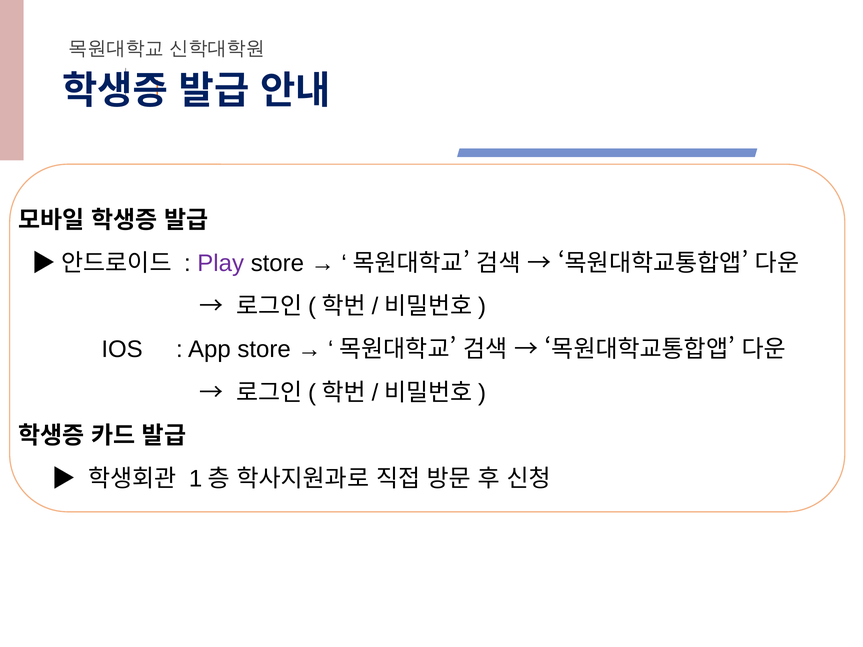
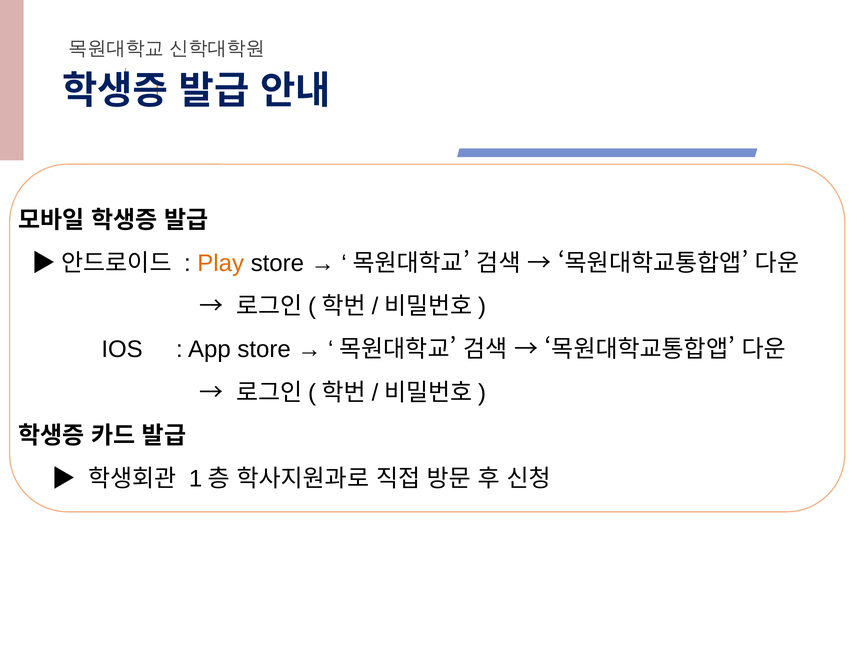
Play colour: purple -> orange
